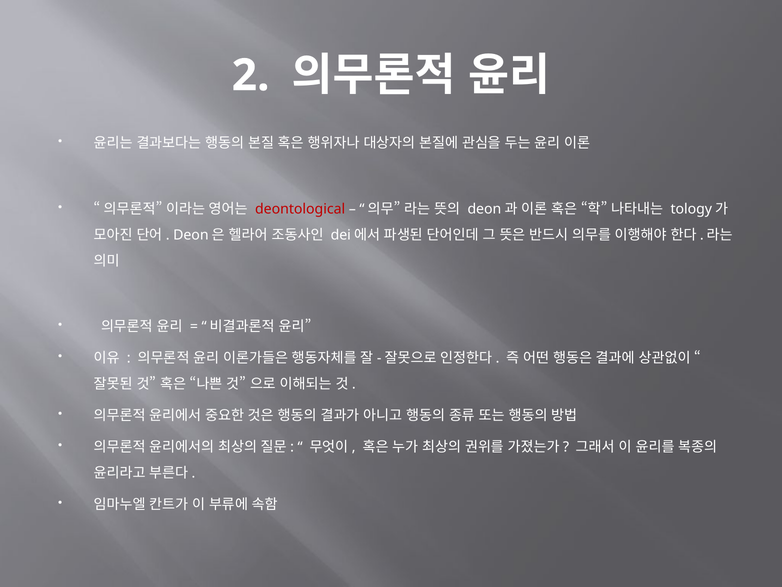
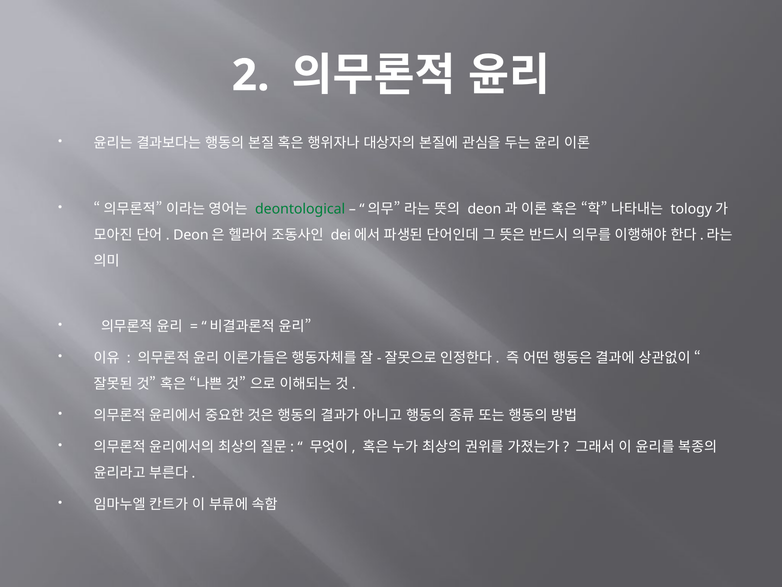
deontological colour: red -> green
